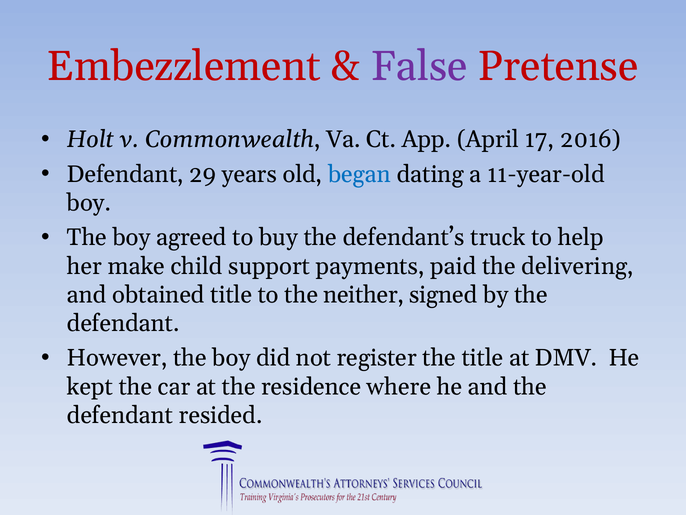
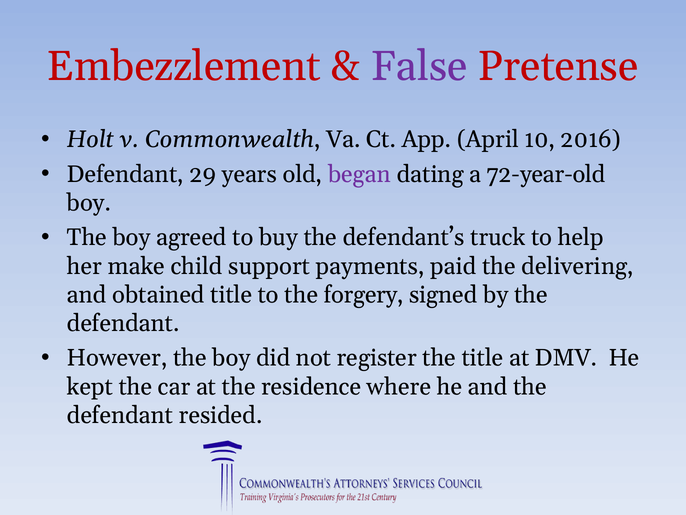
17: 17 -> 10
began colour: blue -> purple
11-year-old: 11-year-old -> 72-year-old
neither: neither -> forgery
